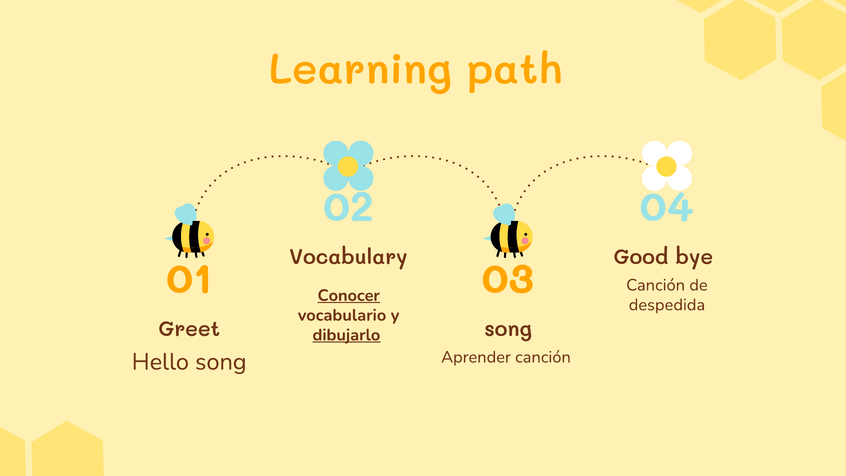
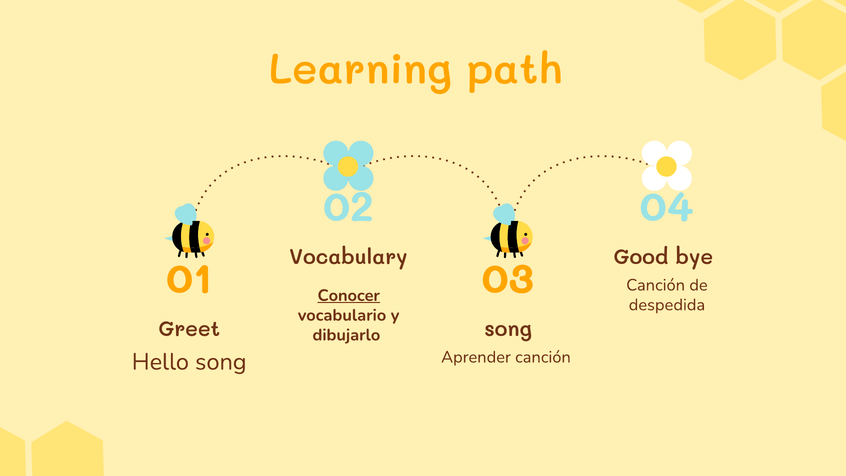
dibujarlo underline: present -> none
